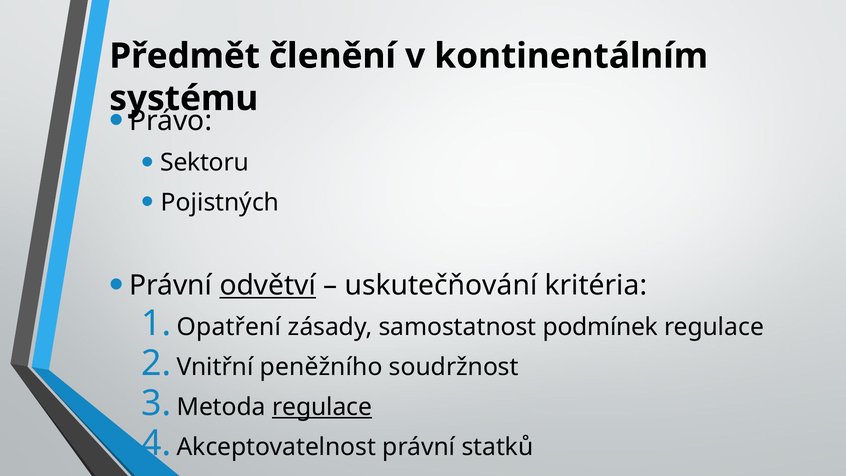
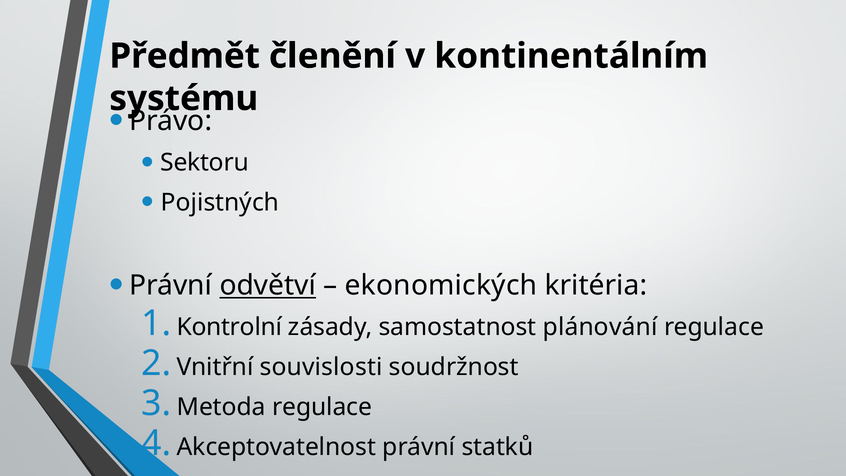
uskutečňování: uskutečňování -> ekonomických
Opatření: Opatření -> Kontrolní
podmínek: podmínek -> plánování
peněžního: peněžního -> souvislosti
regulace at (322, 407) underline: present -> none
